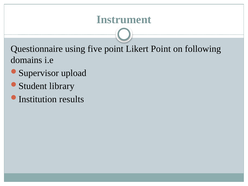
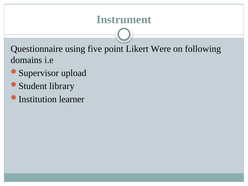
Likert Point: Point -> Were
results: results -> learner
